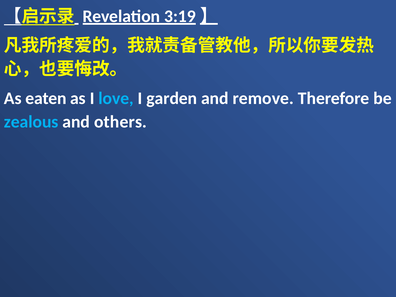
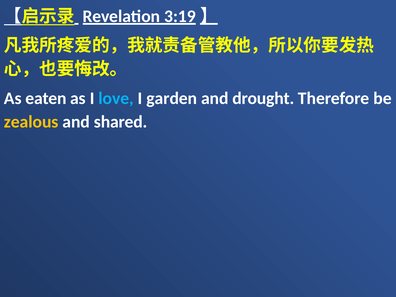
remove: remove -> drought
zealous colour: light blue -> yellow
others: others -> shared
